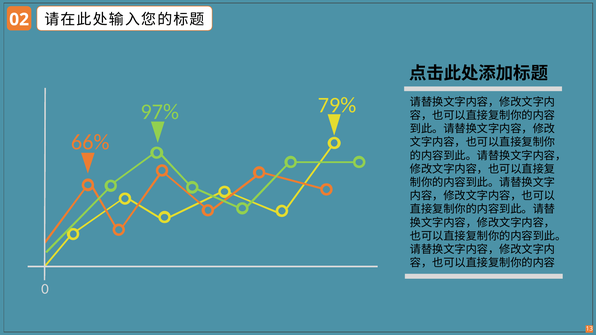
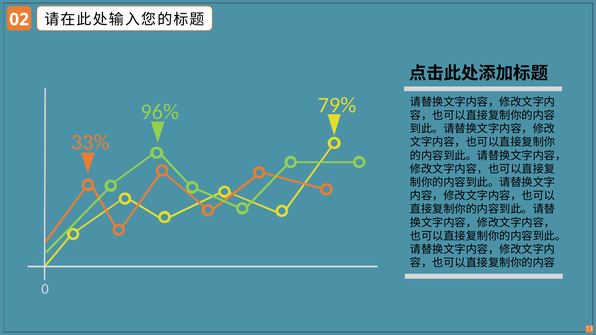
97%: 97% -> 96%
66%: 66% -> 33%
